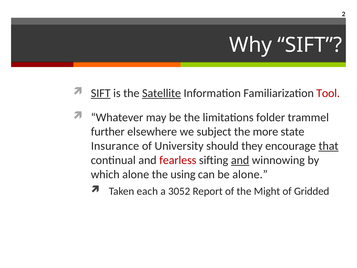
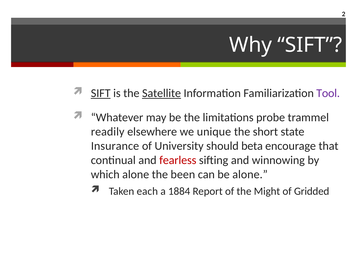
Tool colour: red -> purple
folder: folder -> probe
further: further -> readily
subject: subject -> unique
more: more -> short
they: they -> beta
that underline: present -> none
and at (240, 160) underline: present -> none
using: using -> been
3052: 3052 -> 1884
